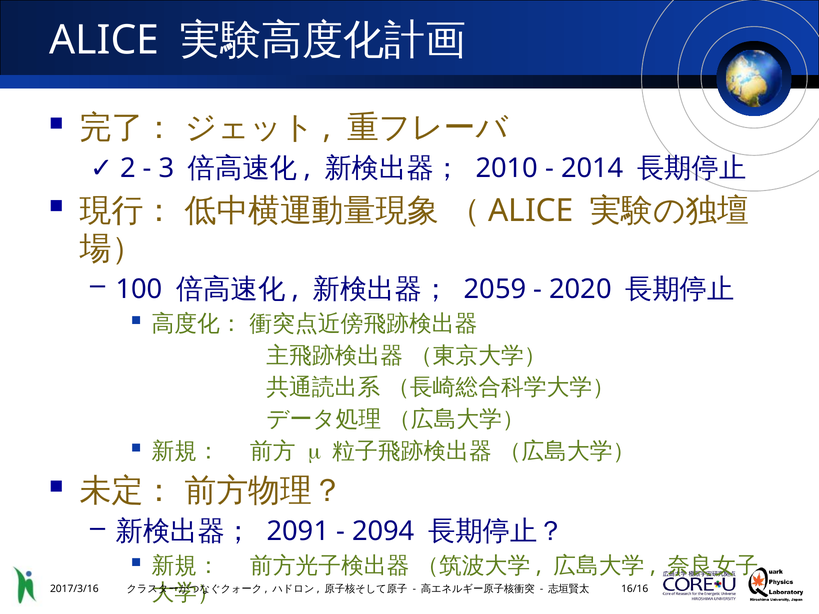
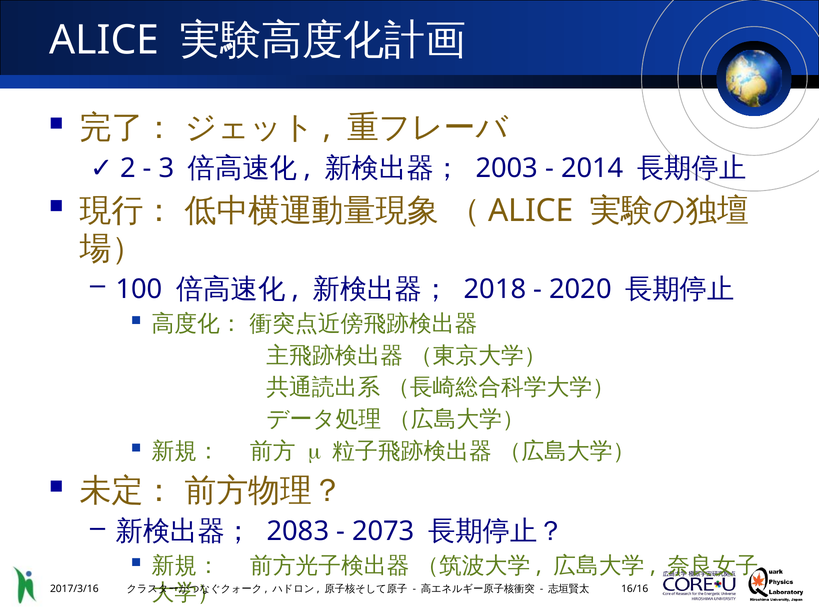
2010: 2010 -> 2003
2059: 2059 -> 2018
2091: 2091 -> 2083
2094: 2094 -> 2073
